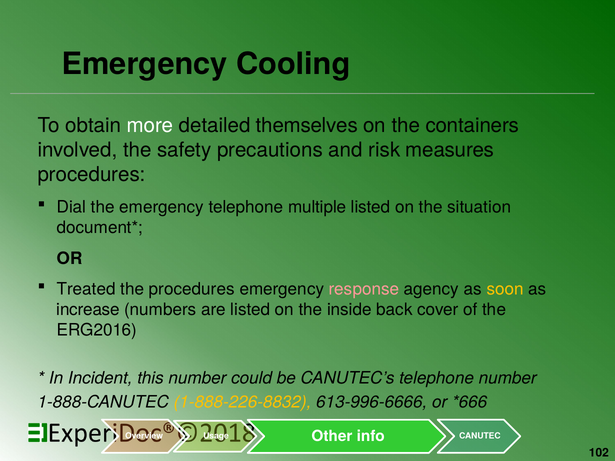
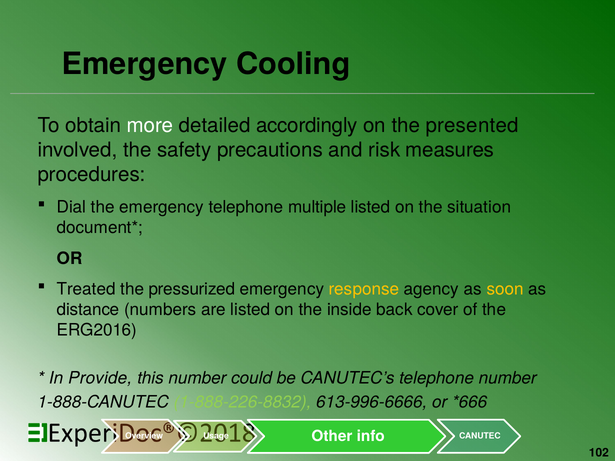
themselves: themselves -> accordingly
containers: containers -> presented
the procedures: procedures -> pressurized
response colour: pink -> yellow
increase: increase -> distance
Incident: Incident -> Provide
1-888-226-8832 colour: yellow -> light green
